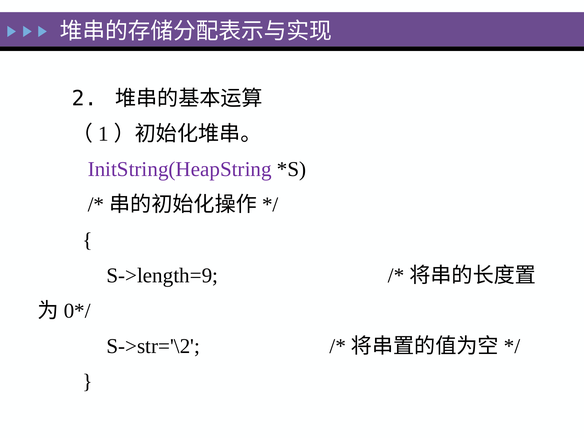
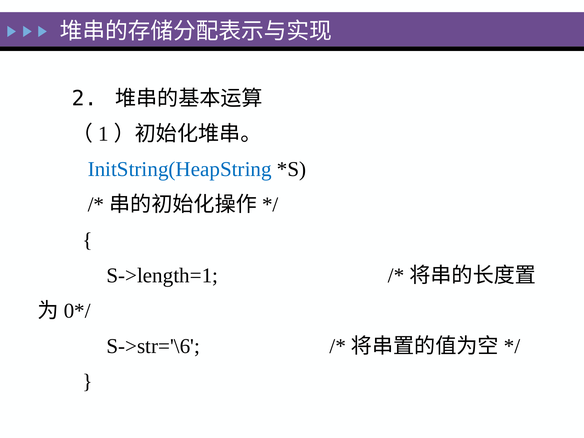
InitString(HeapString colour: purple -> blue
S->length=9: S->length=9 -> S->length=1
S->str='\2: S->str='\2 -> S->str='\6
